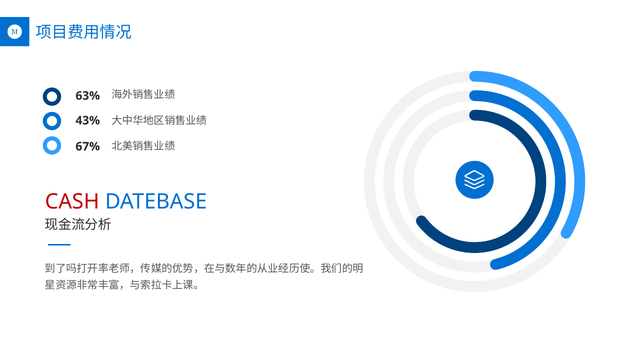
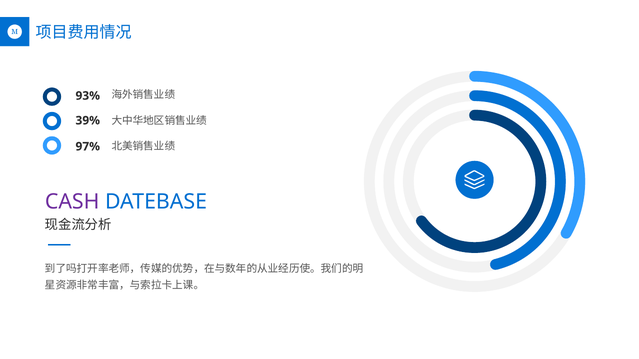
63%: 63% -> 93%
43%: 43% -> 39%
67%: 67% -> 97%
CASH colour: red -> purple
